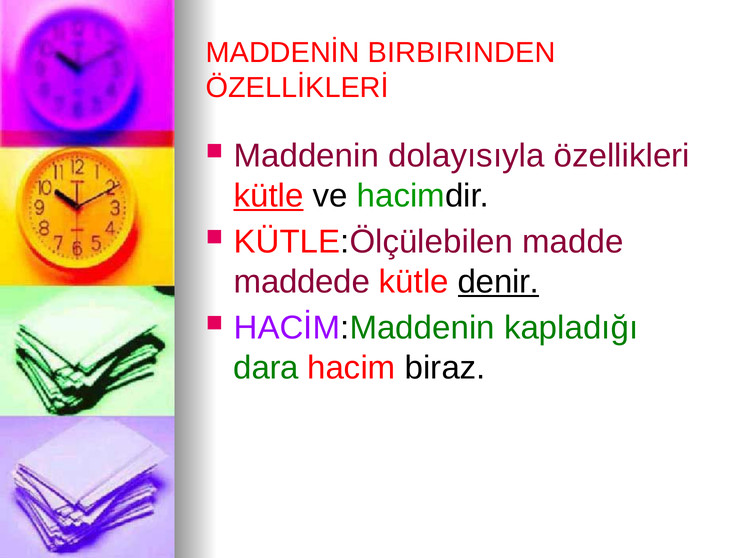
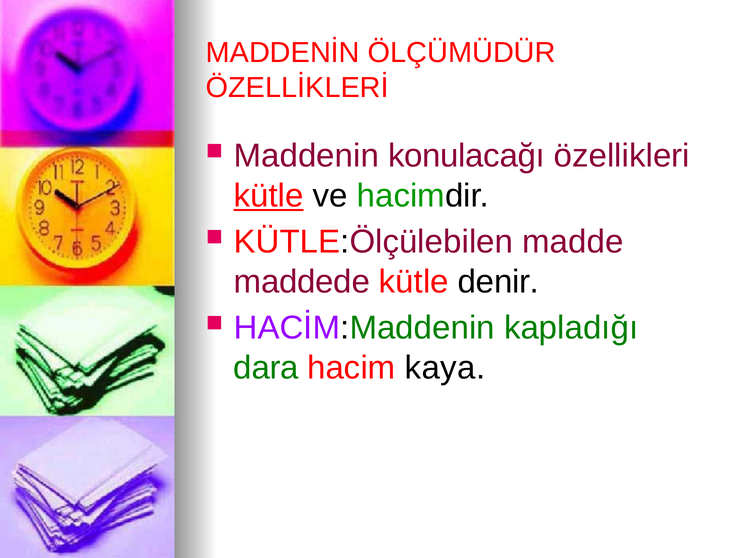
BIRBIRINDEN: BIRBIRINDEN -> ÖLÇÜMÜDÜR
dolayısıyla: dolayısıyla -> konulacağı
denir underline: present -> none
biraz: biraz -> kaya
